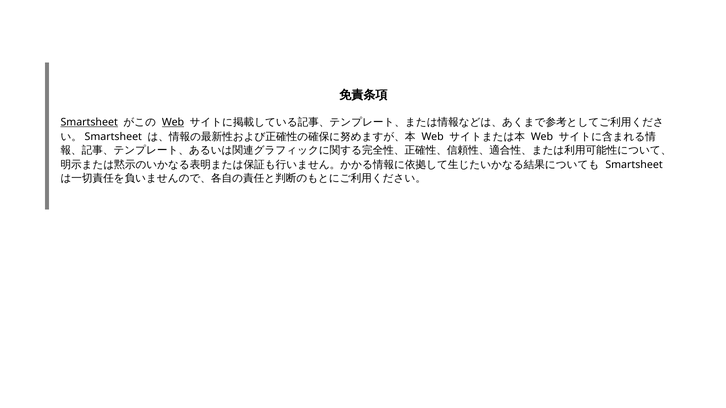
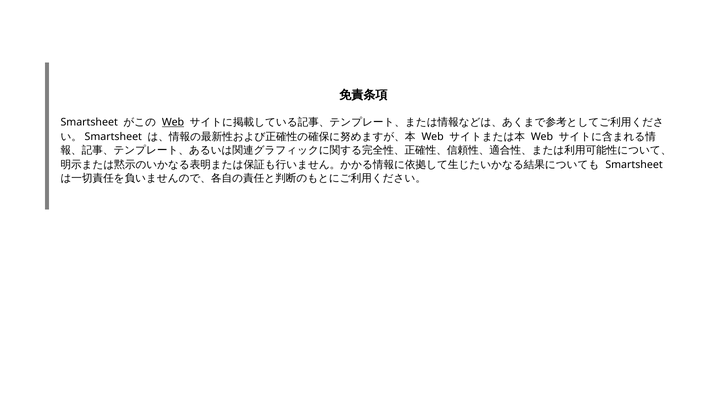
Smartsheet at (89, 122) underline: present -> none
